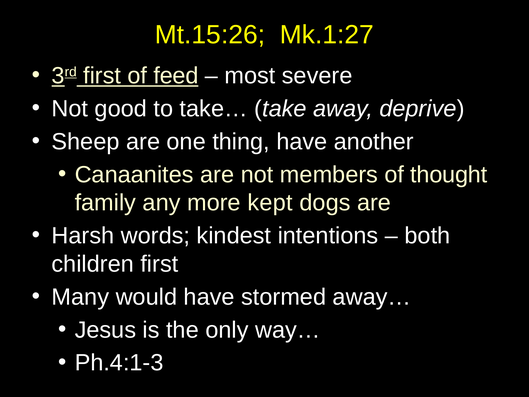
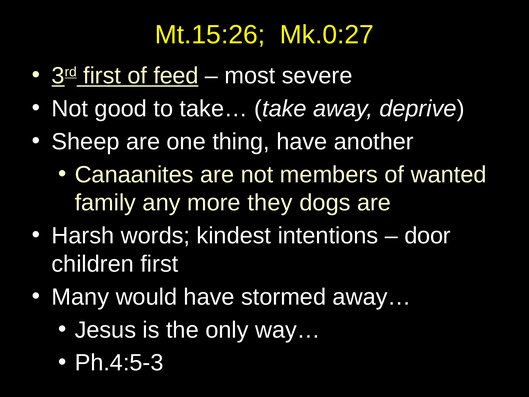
Mk.1:27: Mk.1:27 -> Mk.0:27
thought: thought -> wanted
kept: kept -> they
both: both -> door
Ph.4:1-3: Ph.4:1-3 -> Ph.4:5-3
